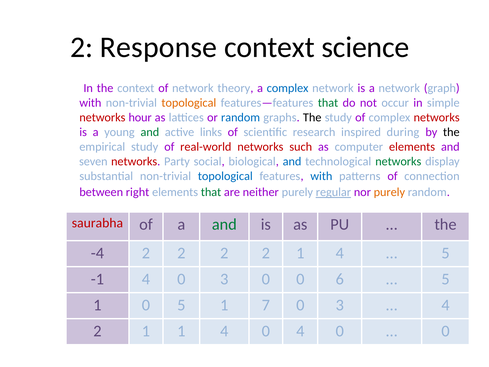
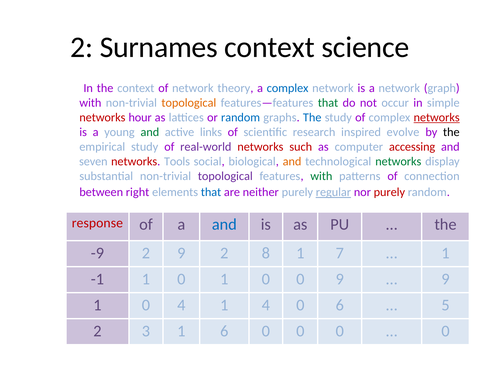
Response: Response -> Surnames
The at (312, 117) colour: black -> blue
networks at (437, 117) underline: none -> present
during: during -> evolve
real-world colour: red -> purple
computer elements: elements -> accessing
Party: Party -> Tools
and at (292, 161) colour: blue -> orange
topological at (225, 176) colour: blue -> purple
with at (321, 176) colour: blue -> green
that at (211, 192) colour: green -> blue
purely at (389, 192) colour: orange -> red
saurabha: saurabha -> response
and at (224, 224) colour: green -> blue
-4: -4 -> -9
2 at (181, 253): 2 -> 9
2 at (266, 253): 2 -> 8
4 at (340, 253): 4 -> 7
5 at (445, 253): 5 -> 1
-1 4: 4 -> 1
3 at (224, 279): 3 -> 1
0 6: 6 -> 9
5 at (445, 279): 5 -> 9
0 5: 5 -> 4
1 7: 7 -> 4
3 at (340, 305): 3 -> 6
4 at (445, 305): 4 -> 5
1 at (146, 331): 1 -> 3
4 at (224, 331): 4 -> 6
4 at (300, 331): 4 -> 0
